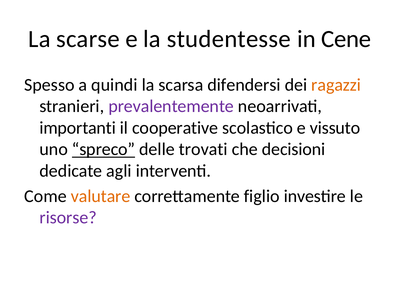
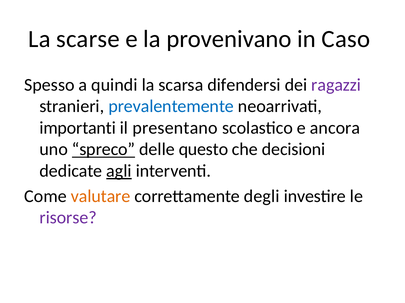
studentesse: studentesse -> provenivano
Cene: Cene -> Caso
ragazzi colour: orange -> purple
prevalentemente colour: purple -> blue
cooperative: cooperative -> presentano
vissuto: vissuto -> ancora
trovati: trovati -> questo
agli underline: none -> present
figlio: figlio -> degli
